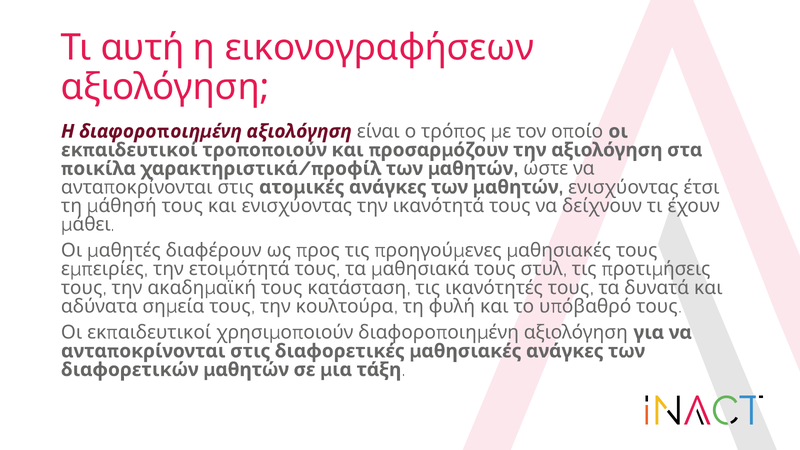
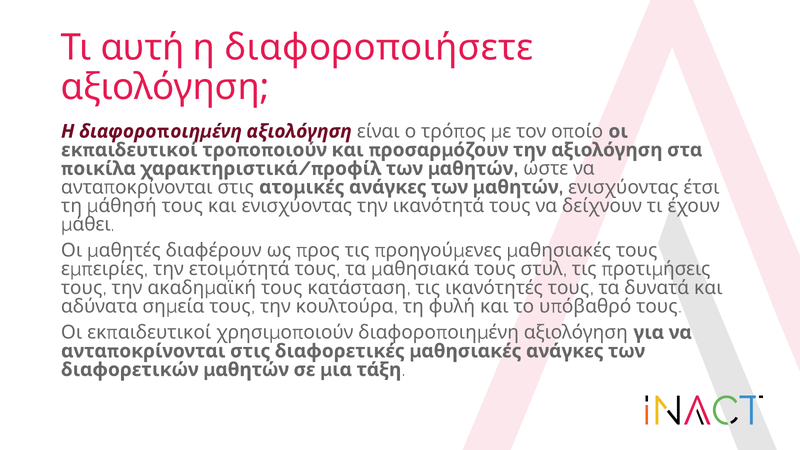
εικονογραφήσεων: εικονογραφήσεων -> διαφοροποιήσετε
